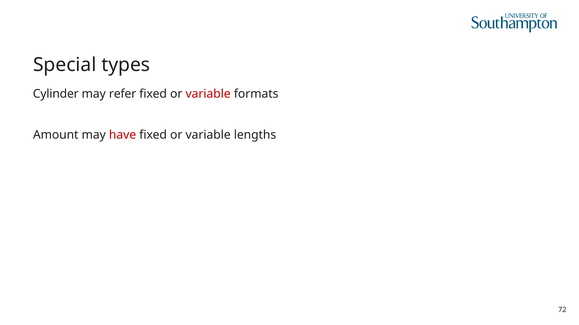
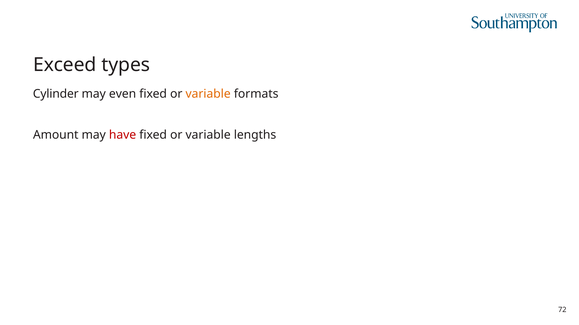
Special: Special -> Exceed
refer: refer -> even
variable at (208, 94) colour: red -> orange
